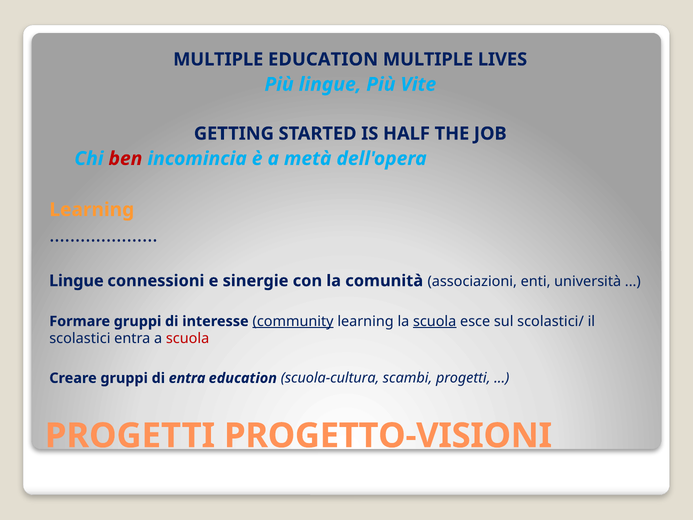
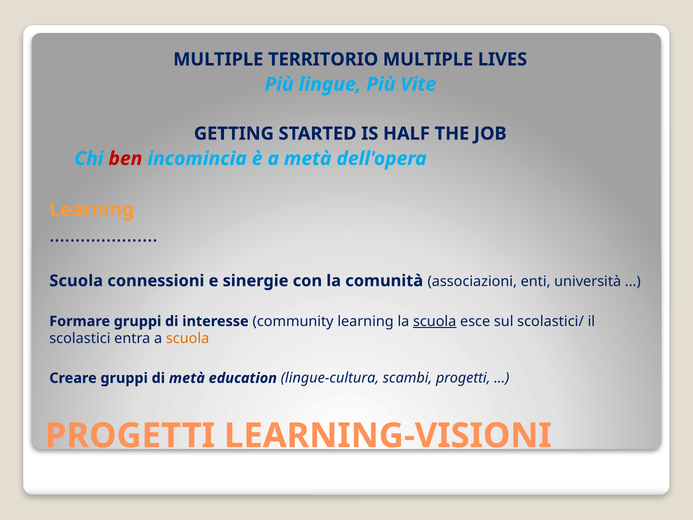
MULTIPLE EDUCATION: EDUCATION -> TERRITORIO
Lingue at (76, 281): Lingue -> Scuola
community underline: present -> none
scuola at (188, 338) colour: red -> orange
di entra: entra -> metà
scuola-cultura: scuola-cultura -> lingue-cultura
PROGETTO-VISIONI: PROGETTO-VISIONI -> LEARNING-VISIONI
